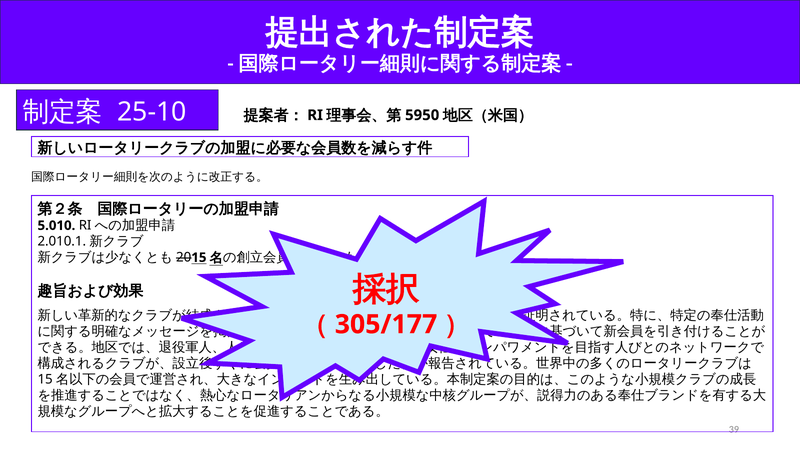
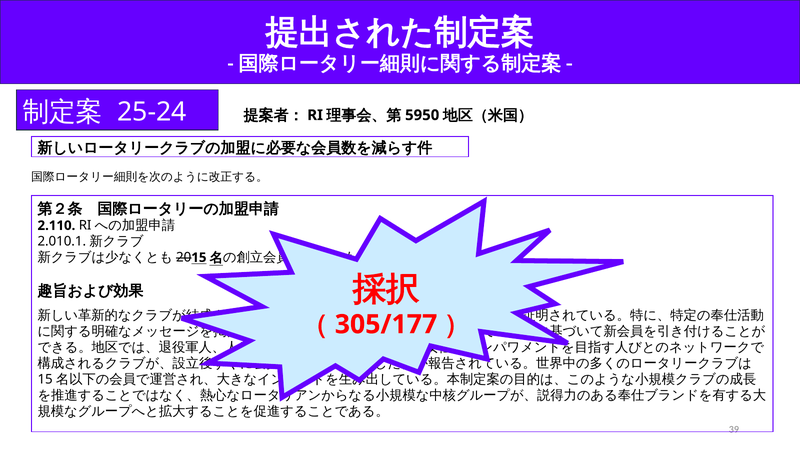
25-10: 25-10 -> 25-24
5.010: 5.010 -> 2.110
